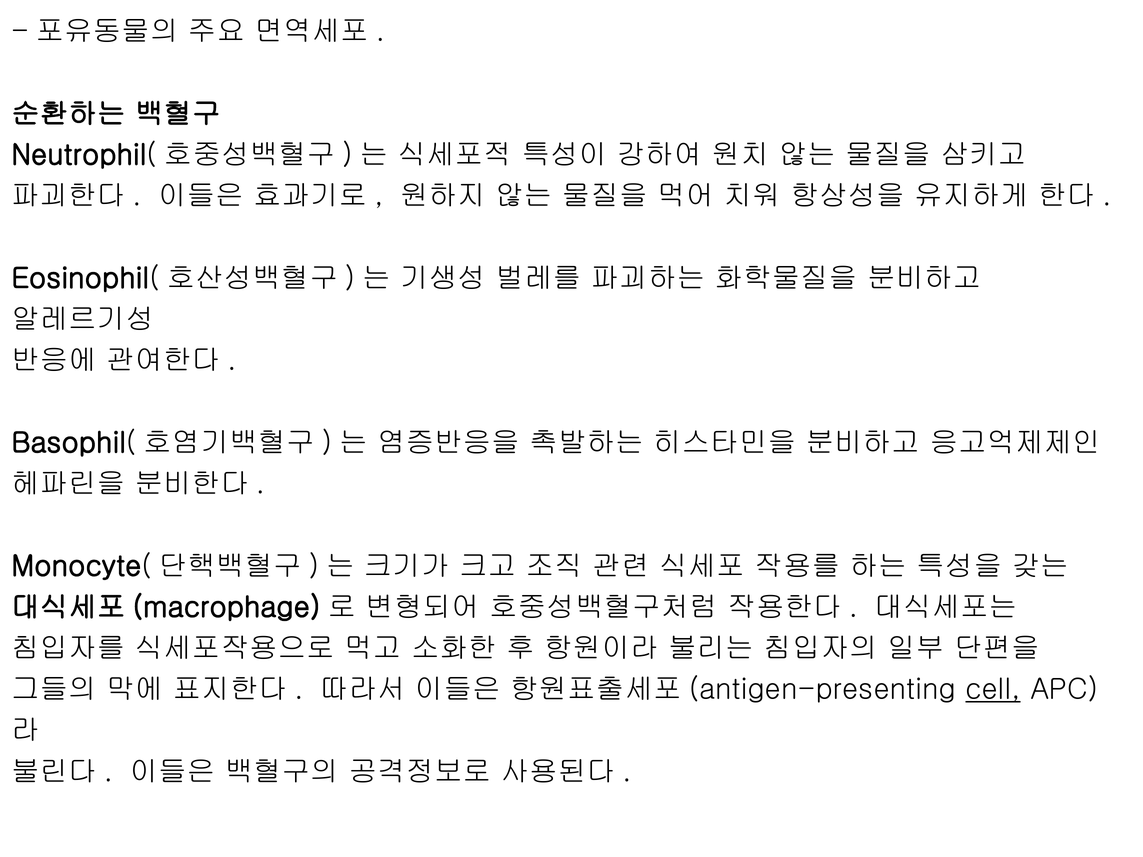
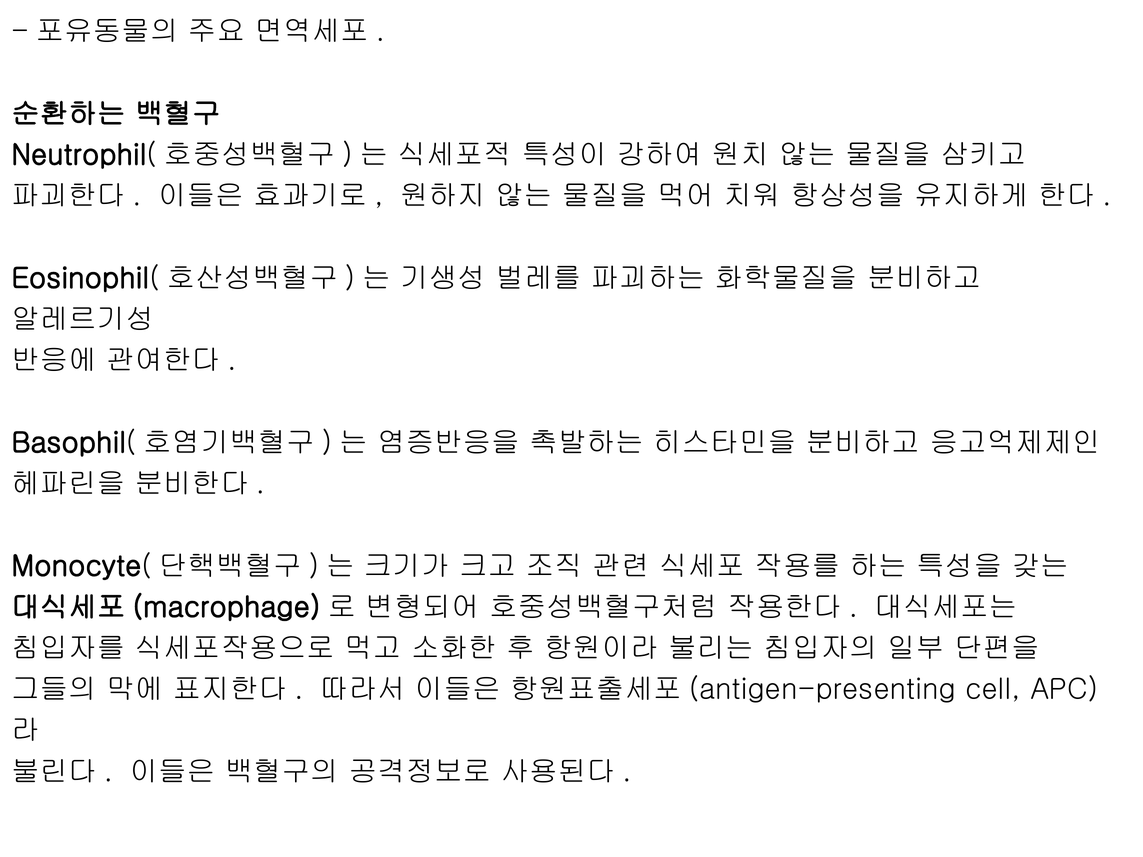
cell underline: present -> none
